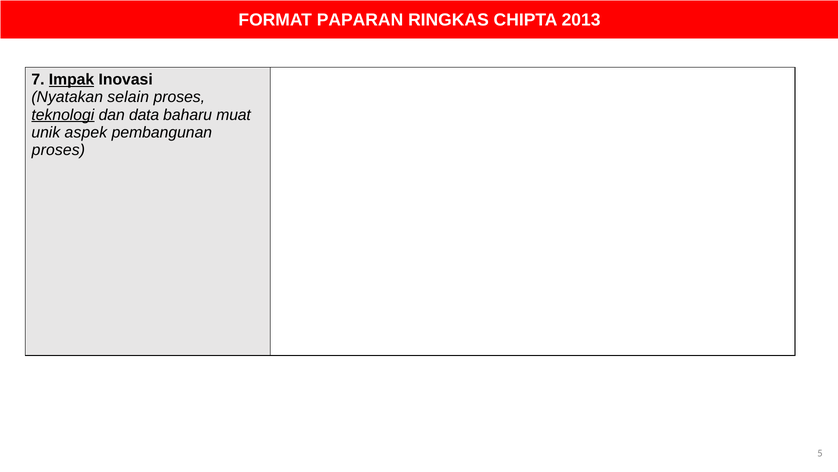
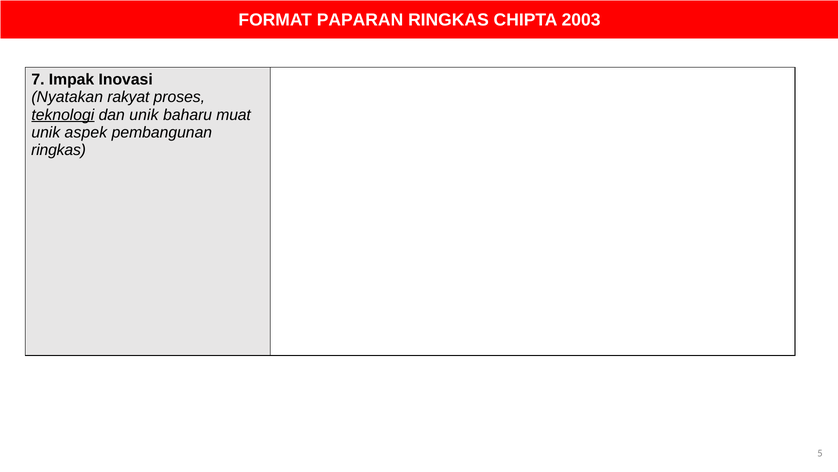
2013: 2013 -> 2003
Impak underline: present -> none
selain: selain -> rakyat
dan data: data -> unik
proses at (58, 150): proses -> ringkas
